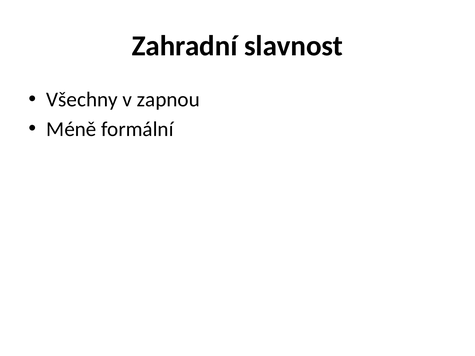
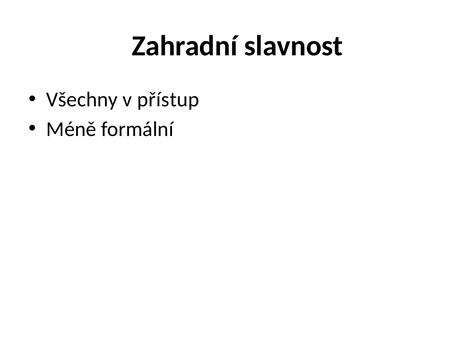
zapnou: zapnou -> přístup
